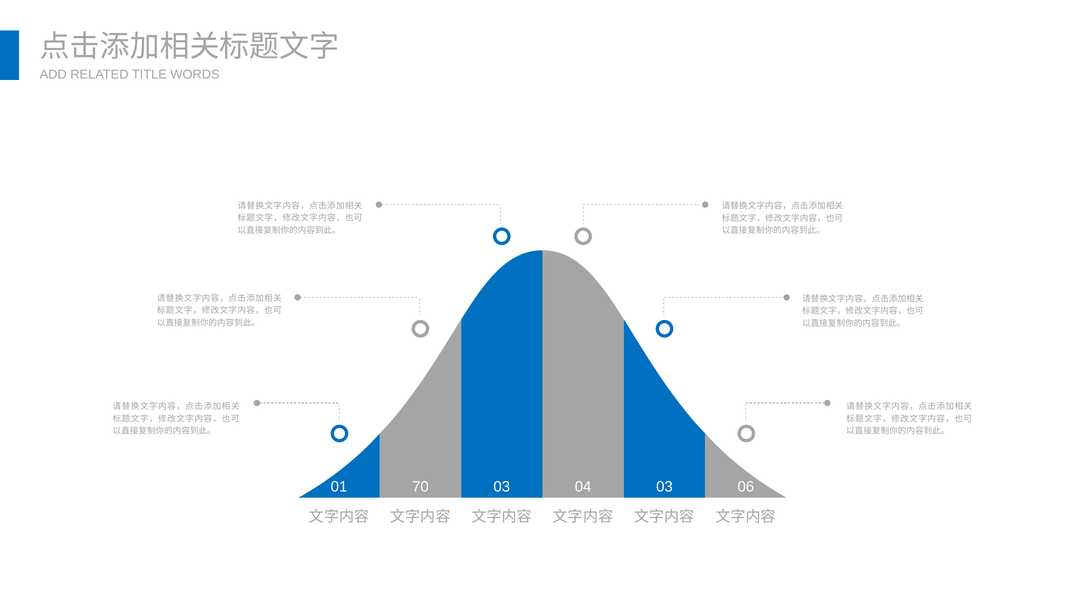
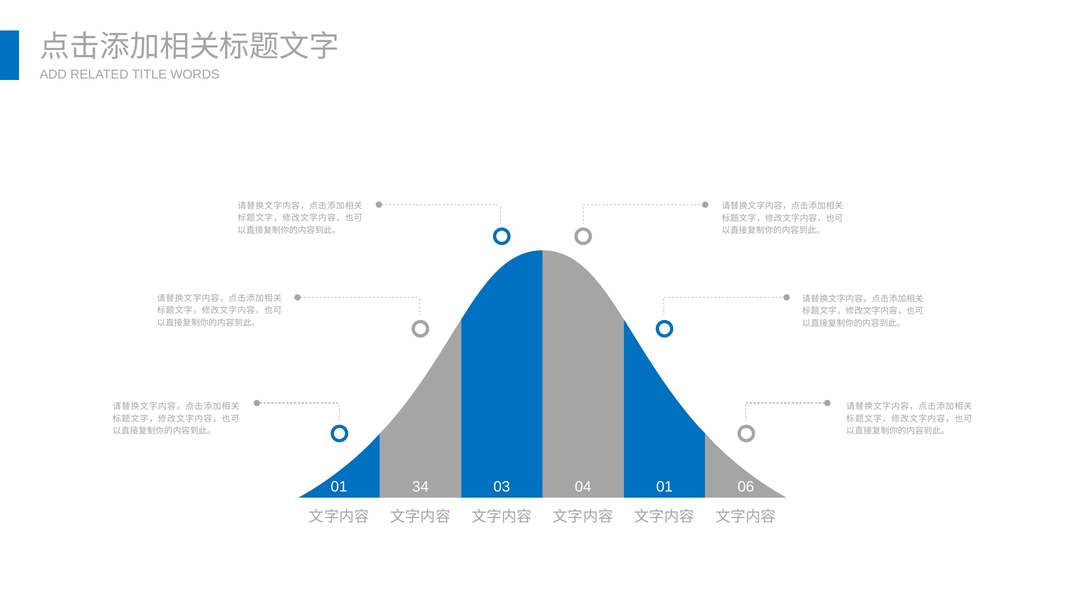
70: 70 -> 34
04 03: 03 -> 01
